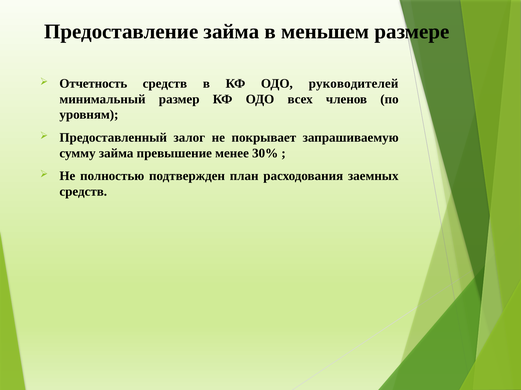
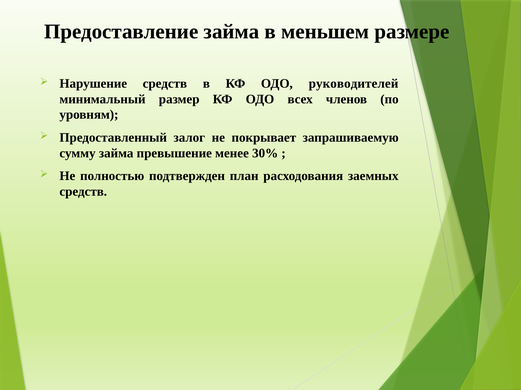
Отчетность: Отчетность -> Нарушение
